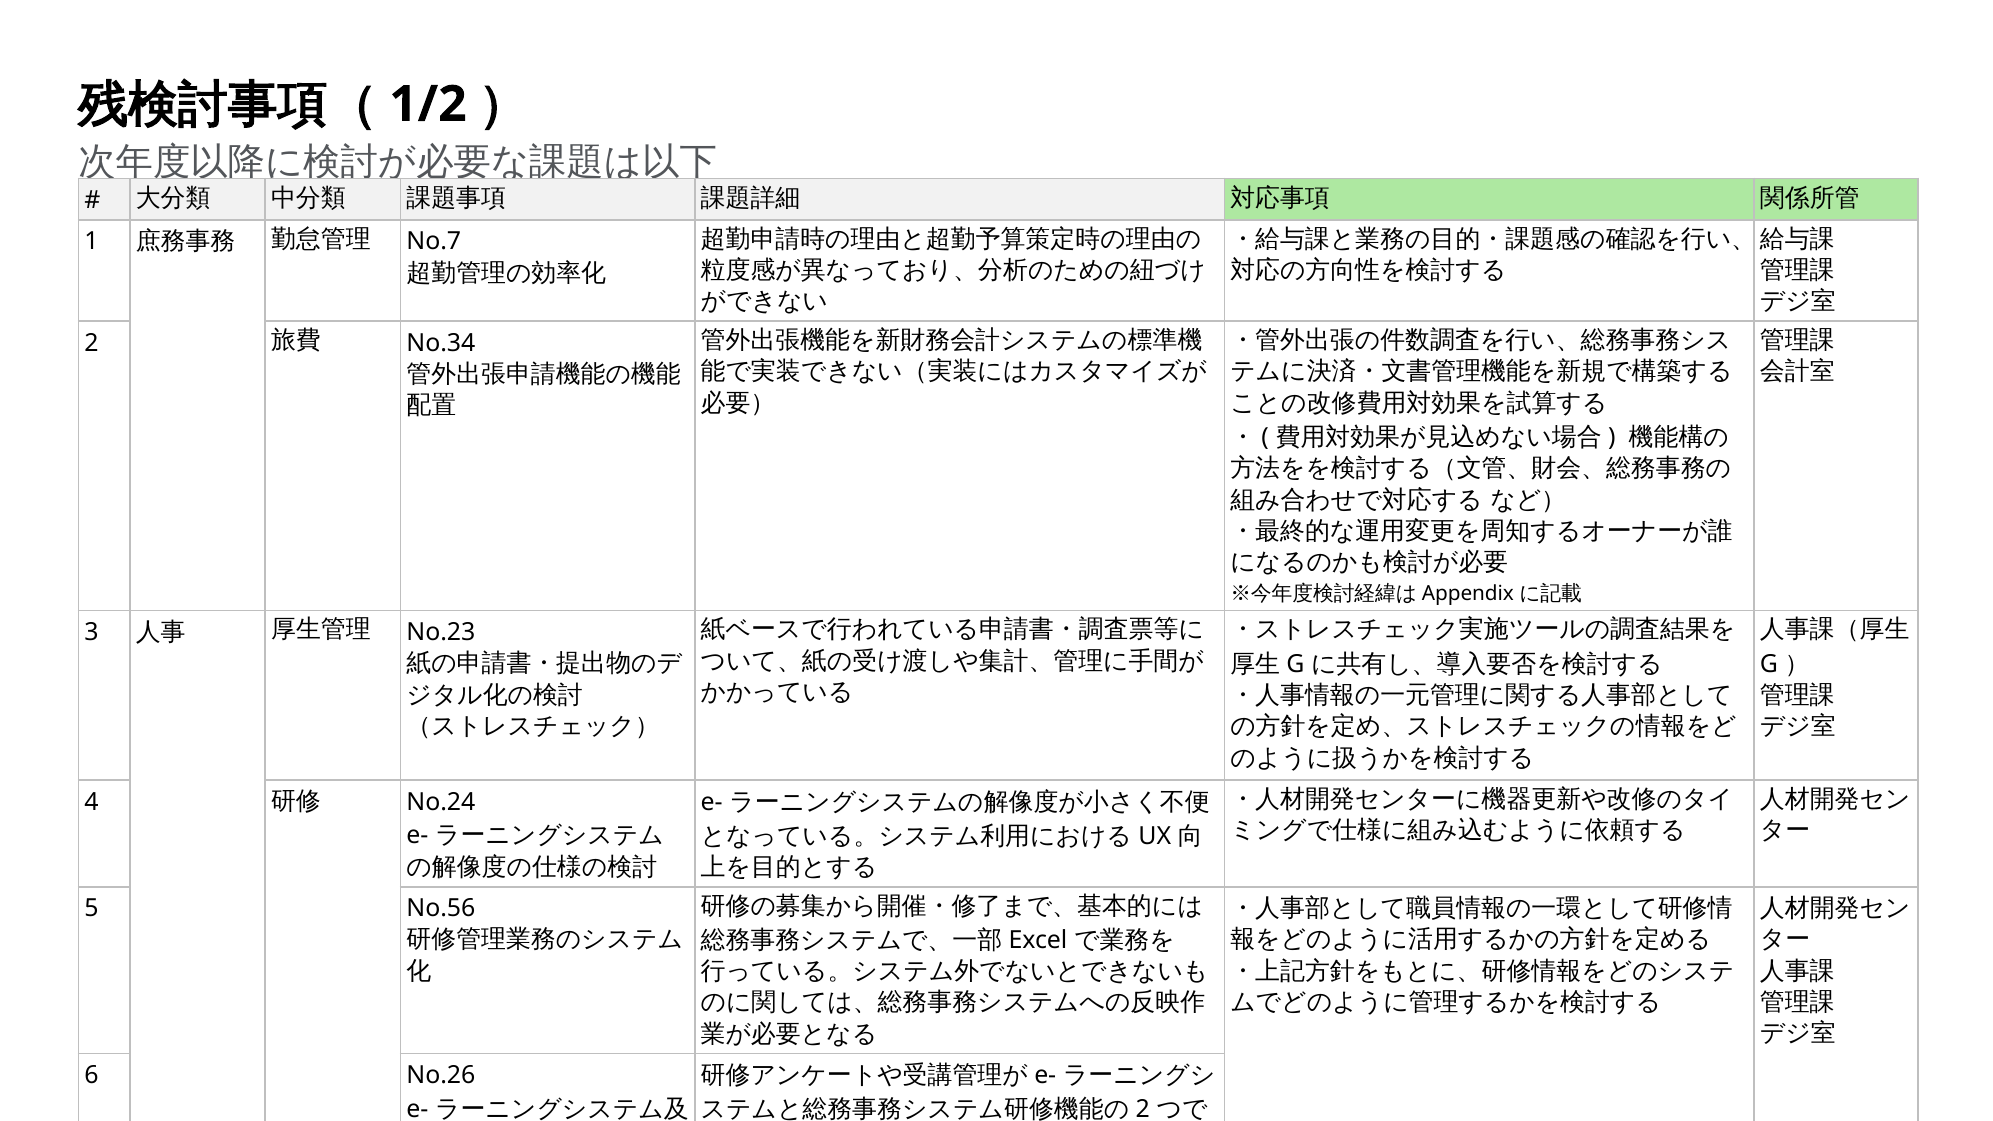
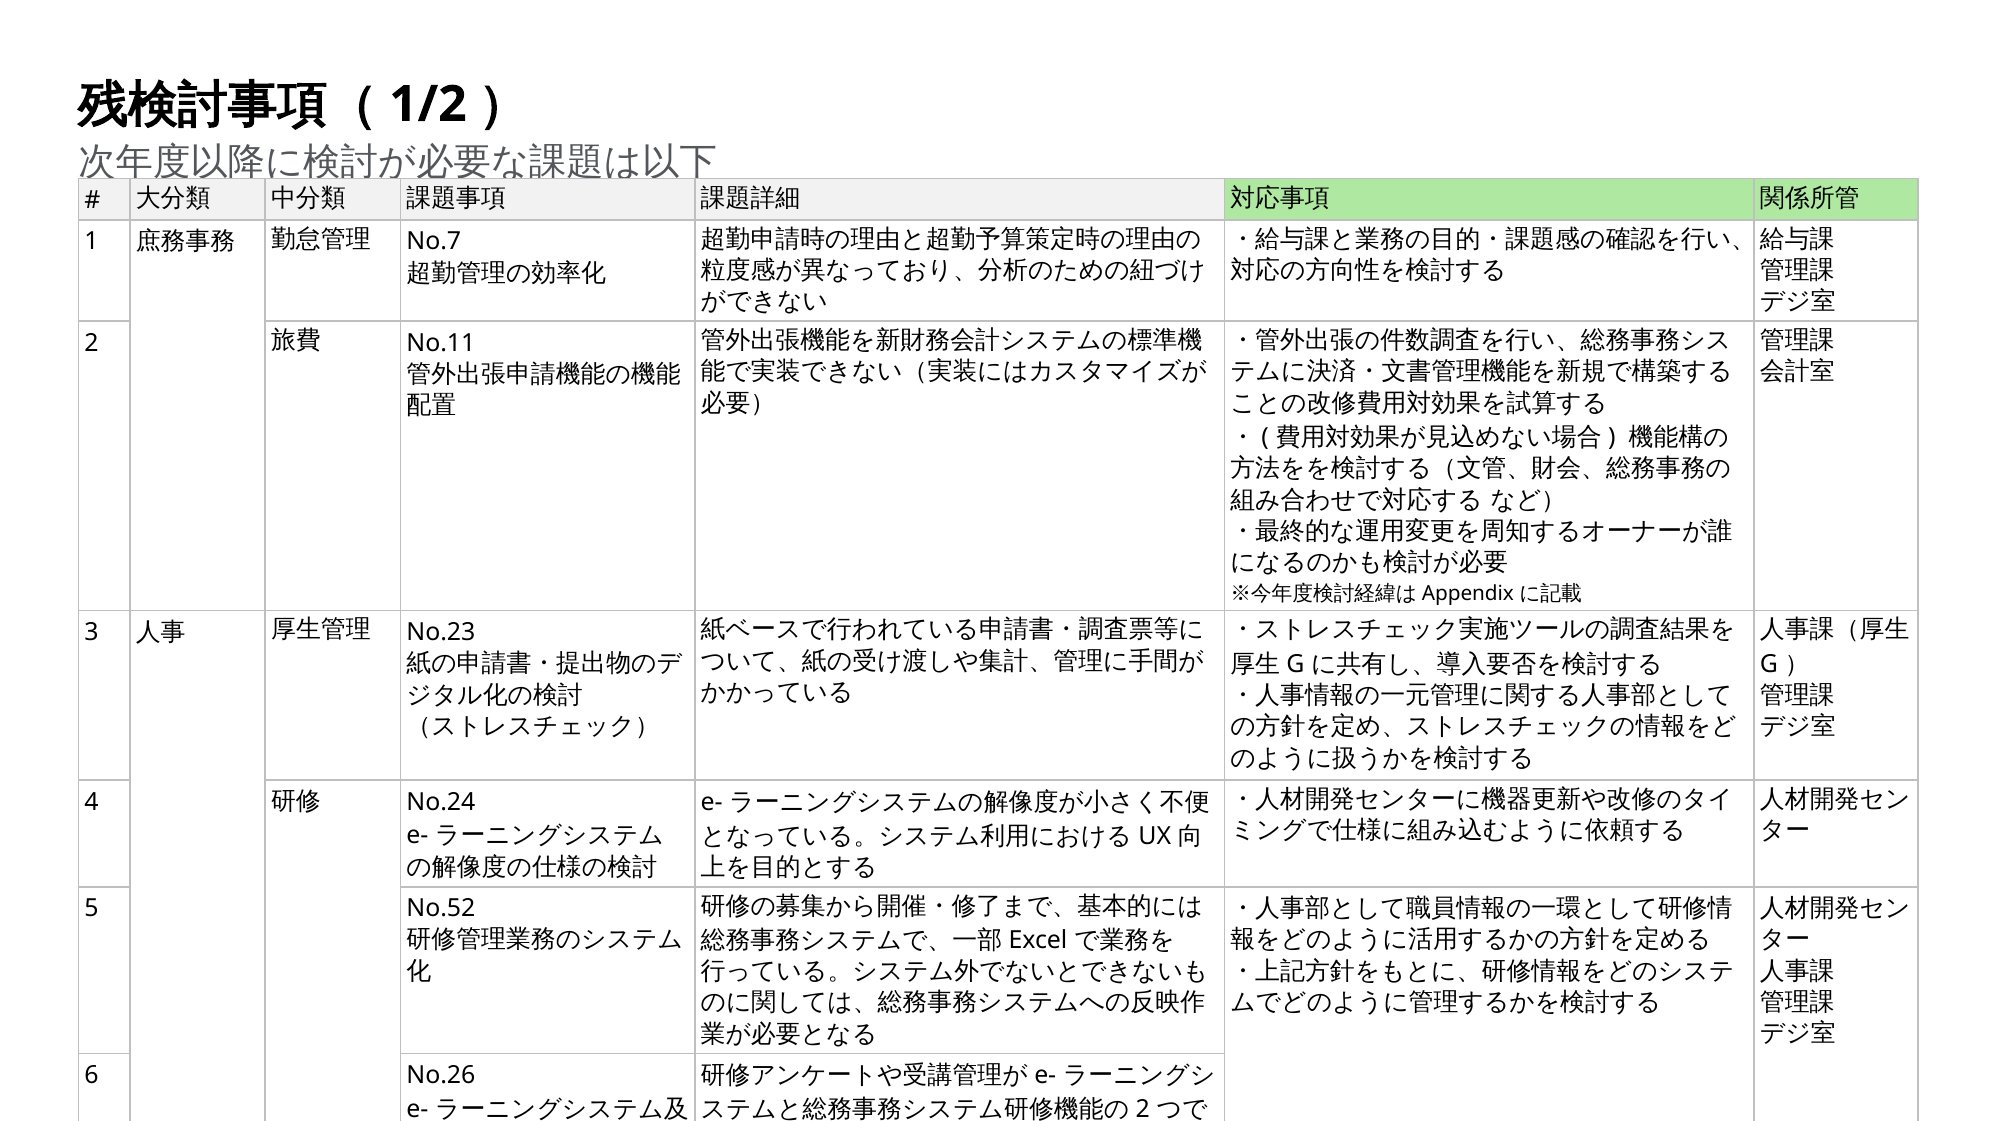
No.34: No.34 -> No.11
No.56: No.56 -> No.52
